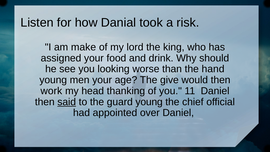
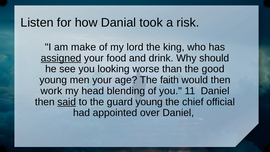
assigned underline: none -> present
hand: hand -> good
give: give -> faith
thanking: thanking -> blending
